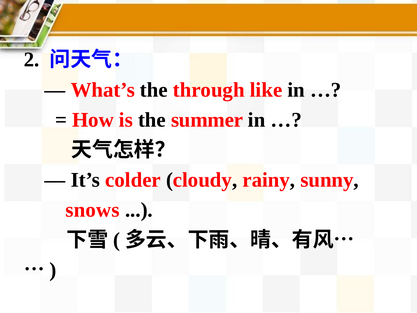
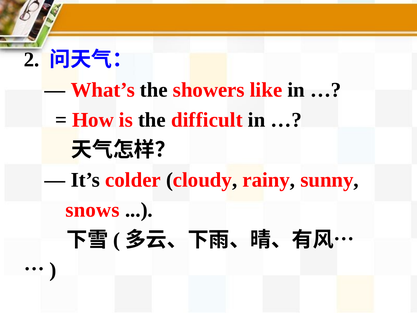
through: through -> showers
summer: summer -> difficult
